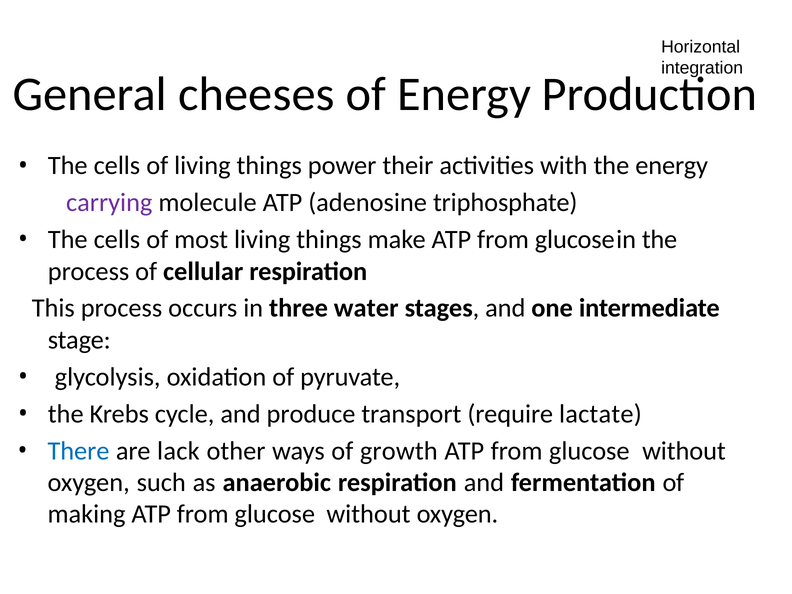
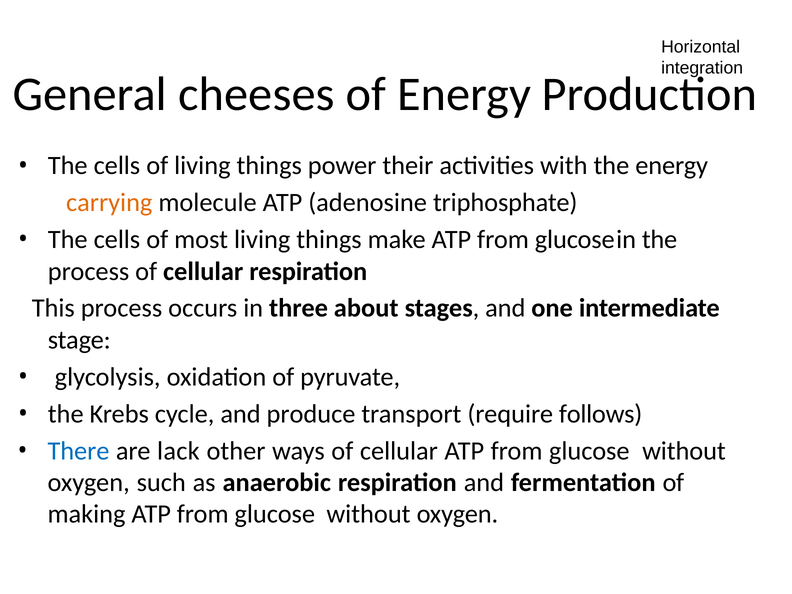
carrying colour: purple -> orange
water: water -> about
lactate: lactate -> follows
ways of growth: growth -> cellular
